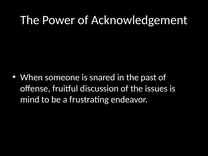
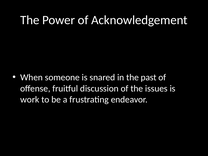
mind: mind -> work
